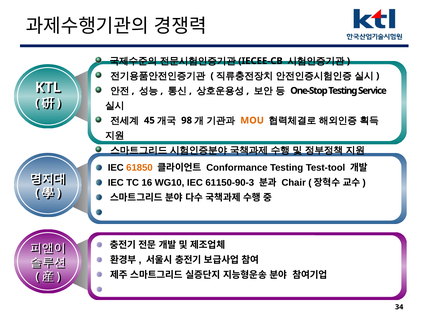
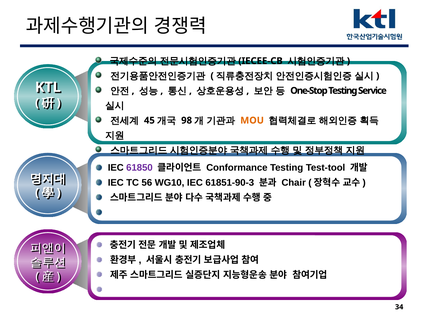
61850 colour: orange -> purple
16: 16 -> 56
61150-90-3: 61150-90-3 -> 61851-90-3
